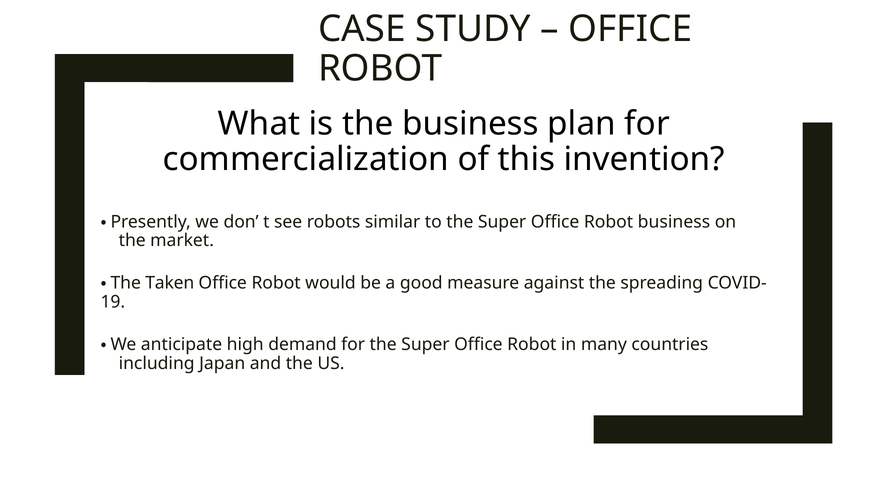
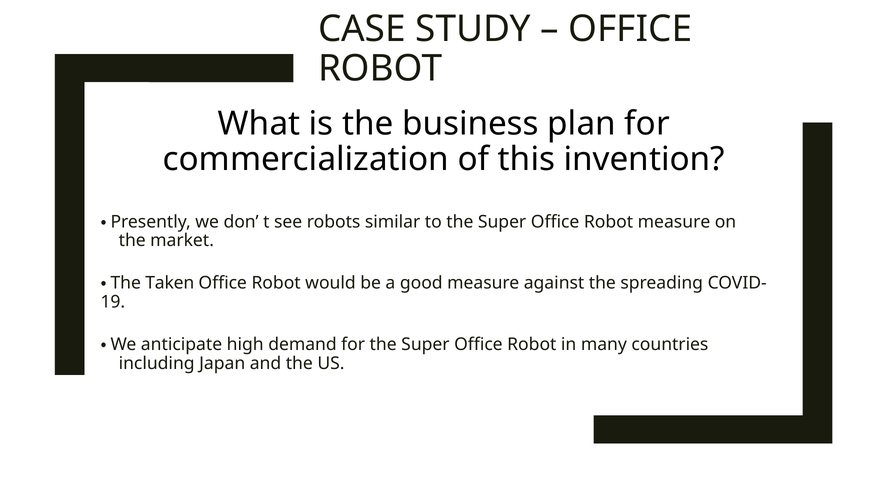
Robot business: business -> measure
